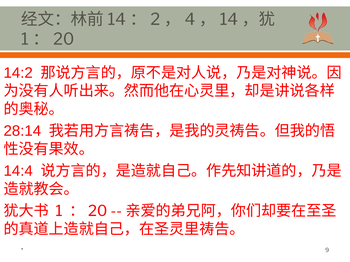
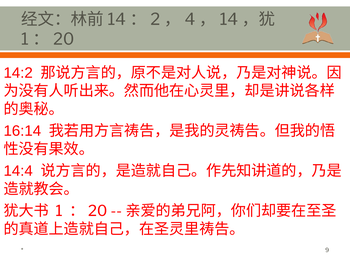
28:14: 28:14 -> 16:14
